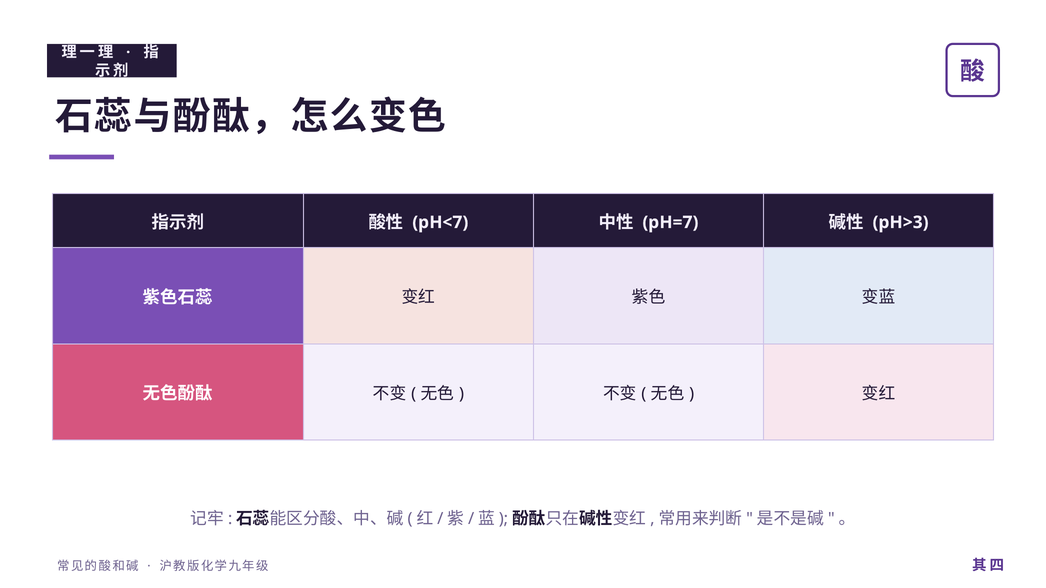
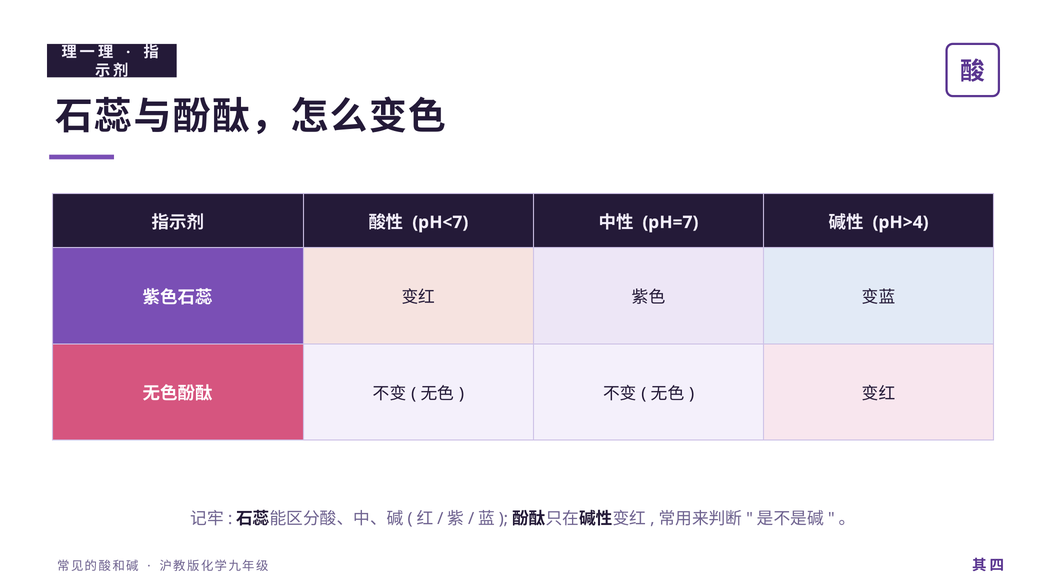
pH>3: pH>3 -> pH>4
